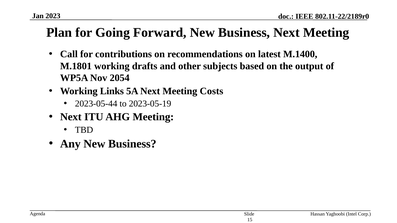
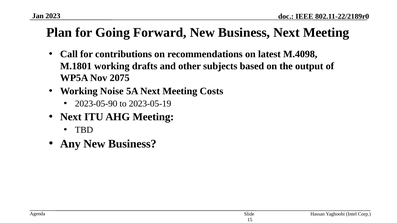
M.1400: M.1400 -> M.4098
2054: 2054 -> 2075
Links: Links -> Noise
2023-05-44: 2023-05-44 -> 2023-05-90
